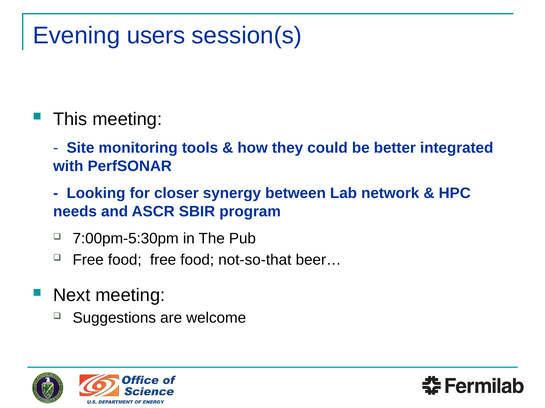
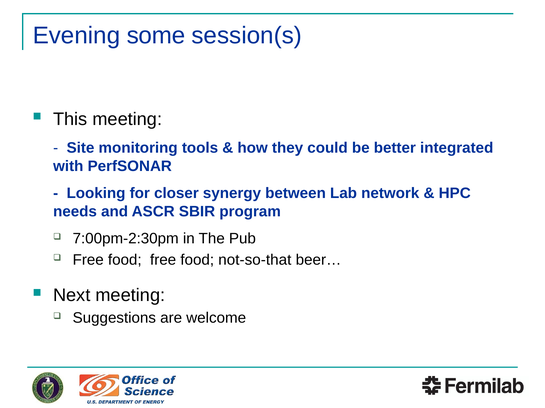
users: users -> some
7:00pm-5:30pm: 7:00pm-5:30pm -> 7:00pm-2:30pm
